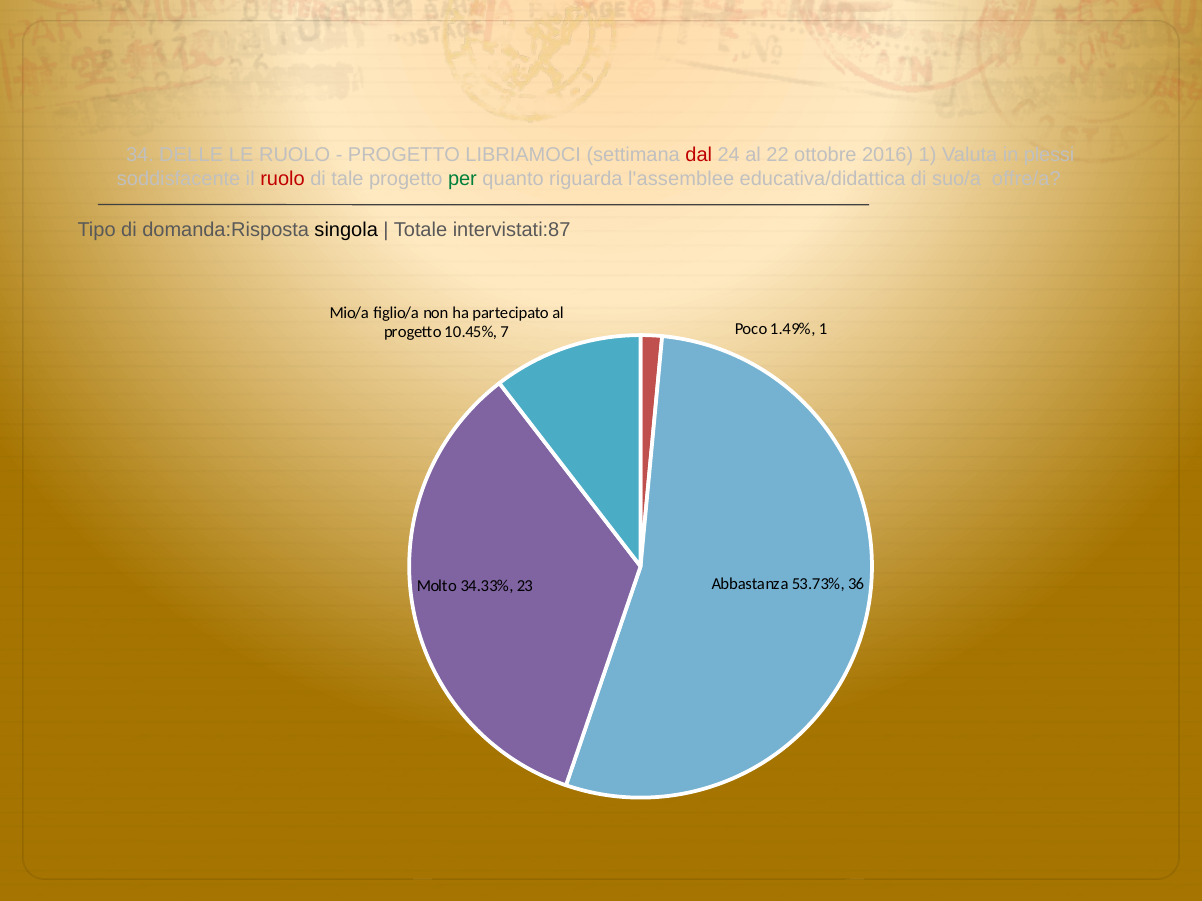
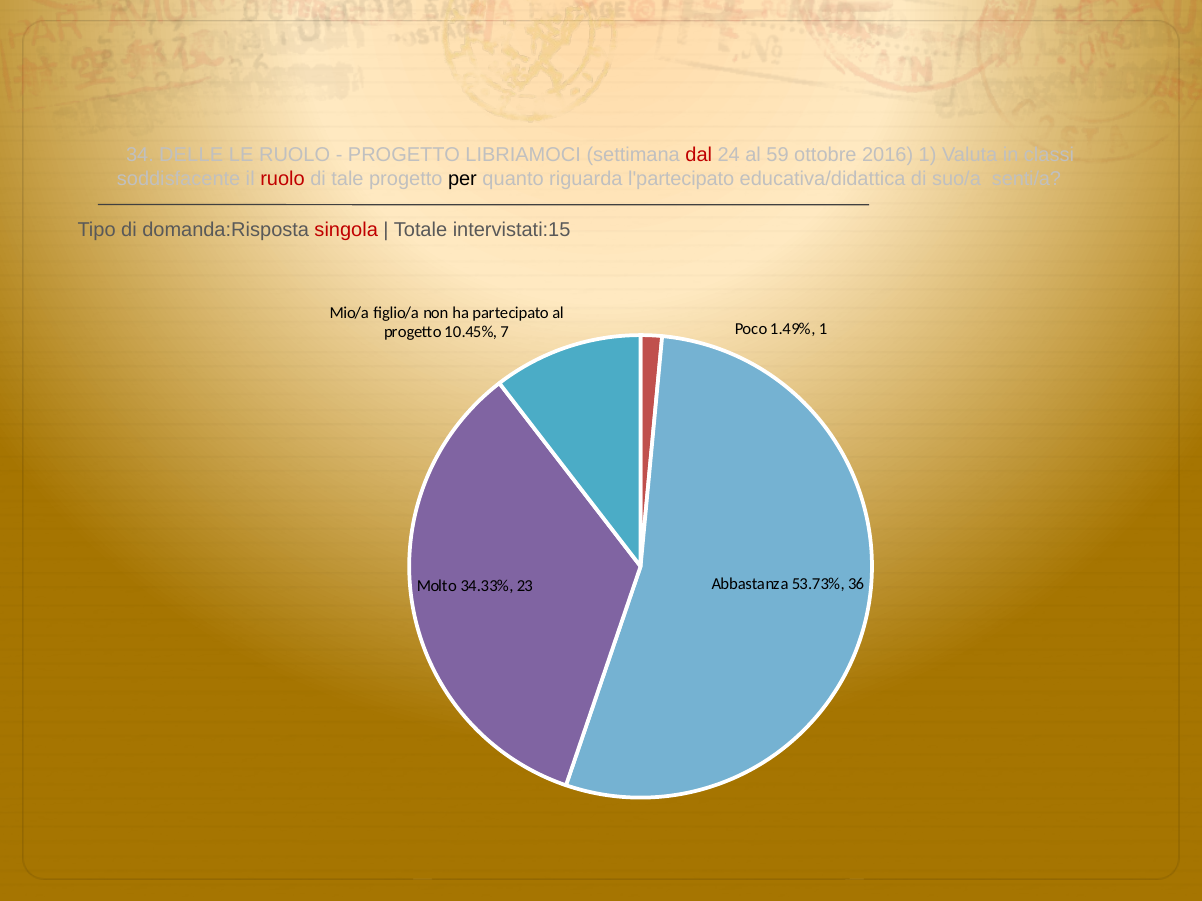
22: 22 -> 59
plessi: plessi -> classi
per colour: green -> black
l'assemblee: l'assemblee -> l'partecipato
offre/a: offre/a -> senti/a
singola colour: black -> red
intervistati:87: intervistati:87 -> intervistati:15
